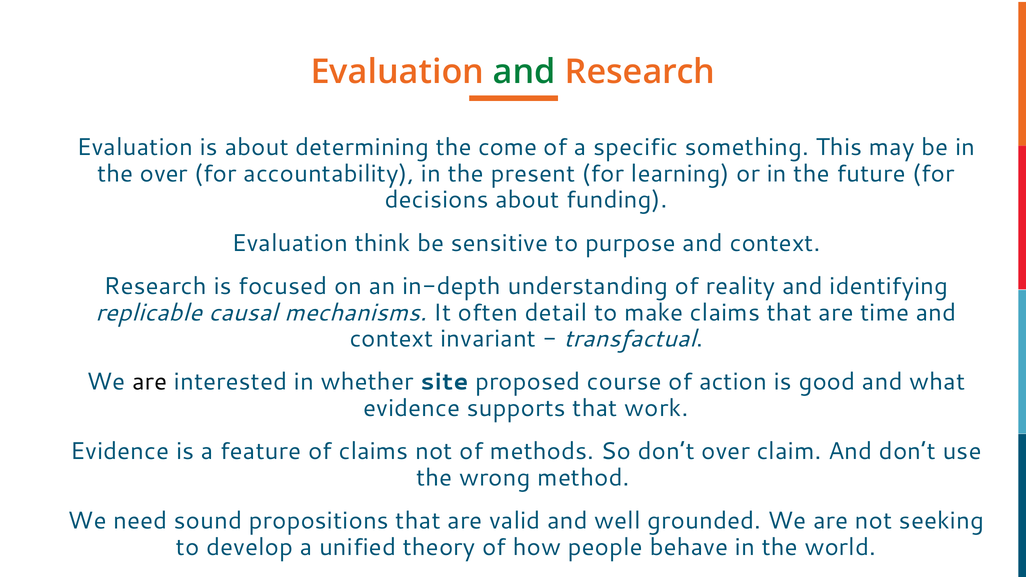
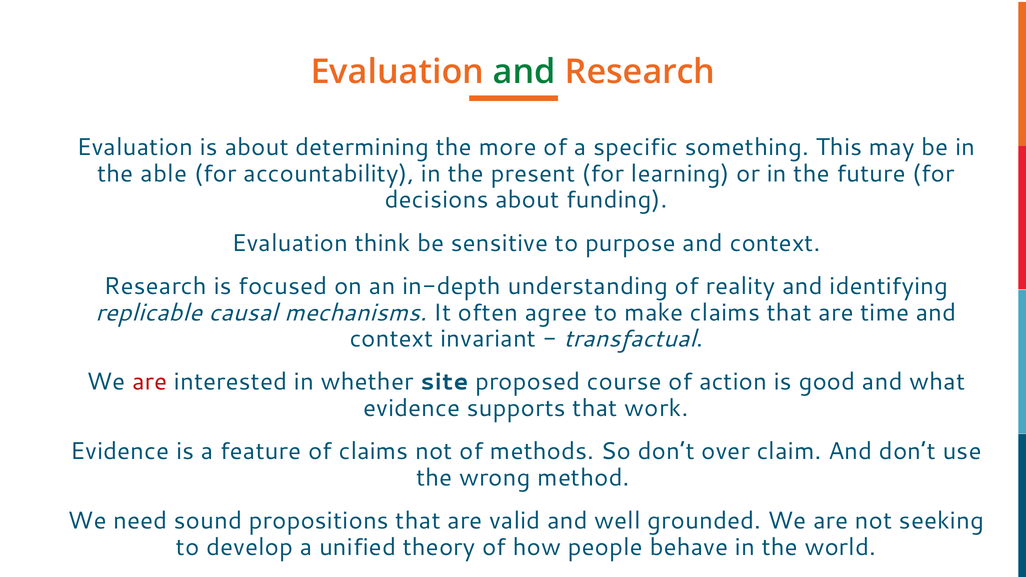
come: come -> more
the over: over -> able
detail: detail -> agree
are at (150, 382) colour: black -> red
